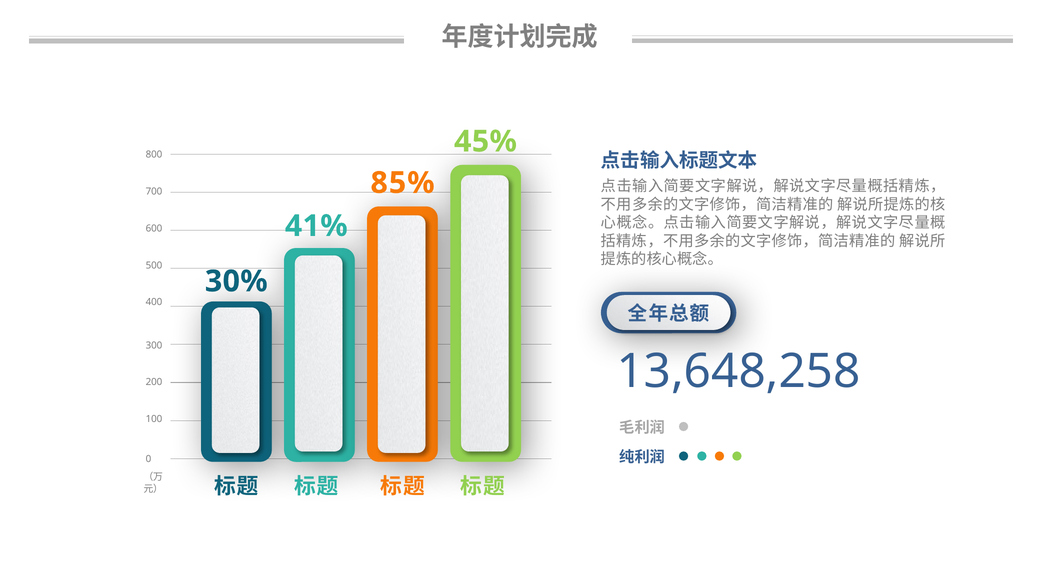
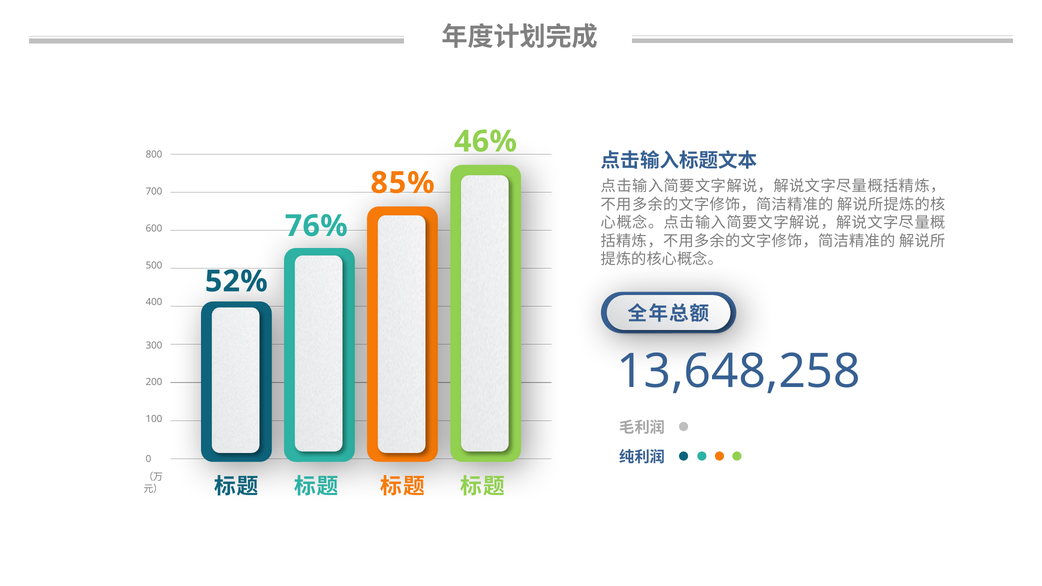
45%: 45% -> 46%
41%: 41% -> 76%
30%: 30% -> 52%
